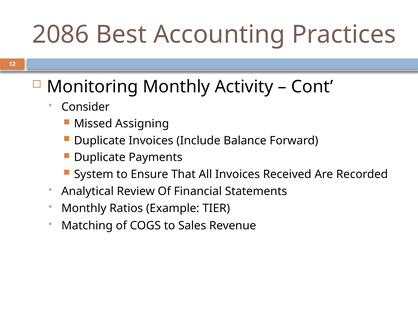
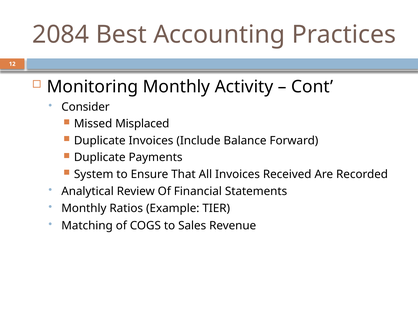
2086: 2086 -> 2084
Assigning: Assigning -> Misplaced
